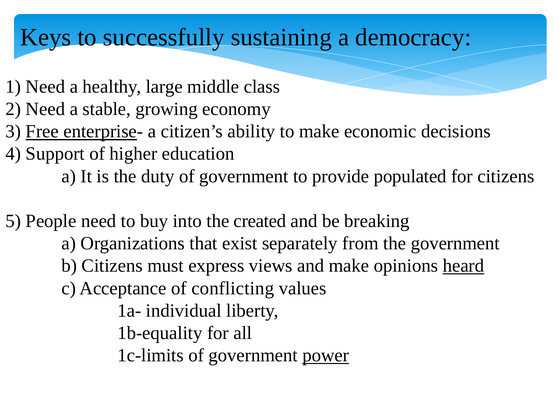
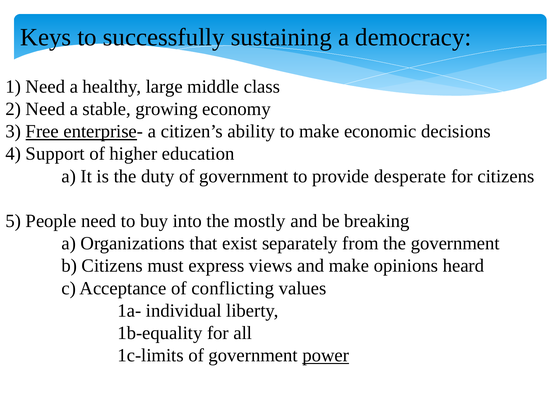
populated: populated -> desperate
created: created -> mostly
heard underline: present -> none
